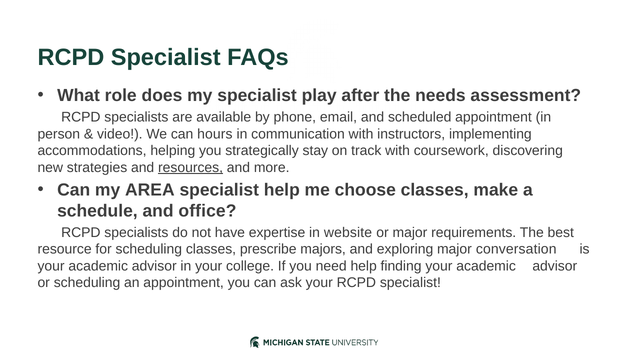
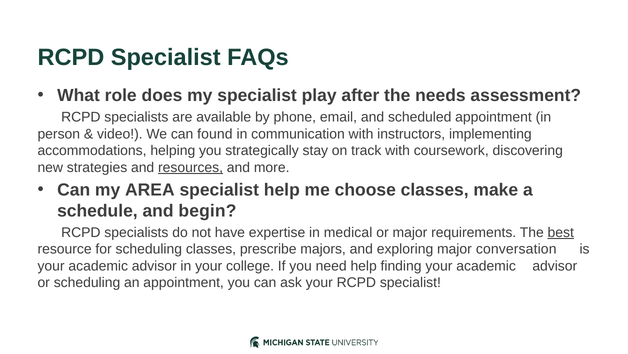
hours: hours -> found
office: office -> begin
website: website -> medical
best underline: none -> present
